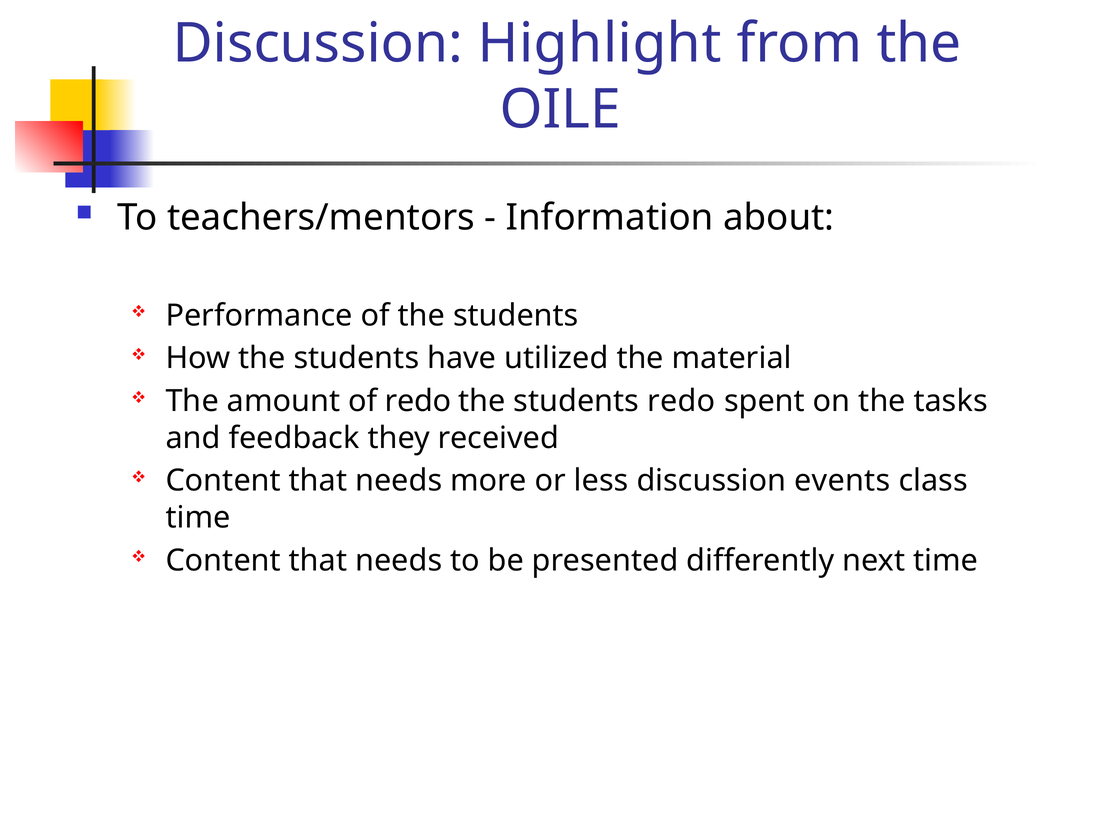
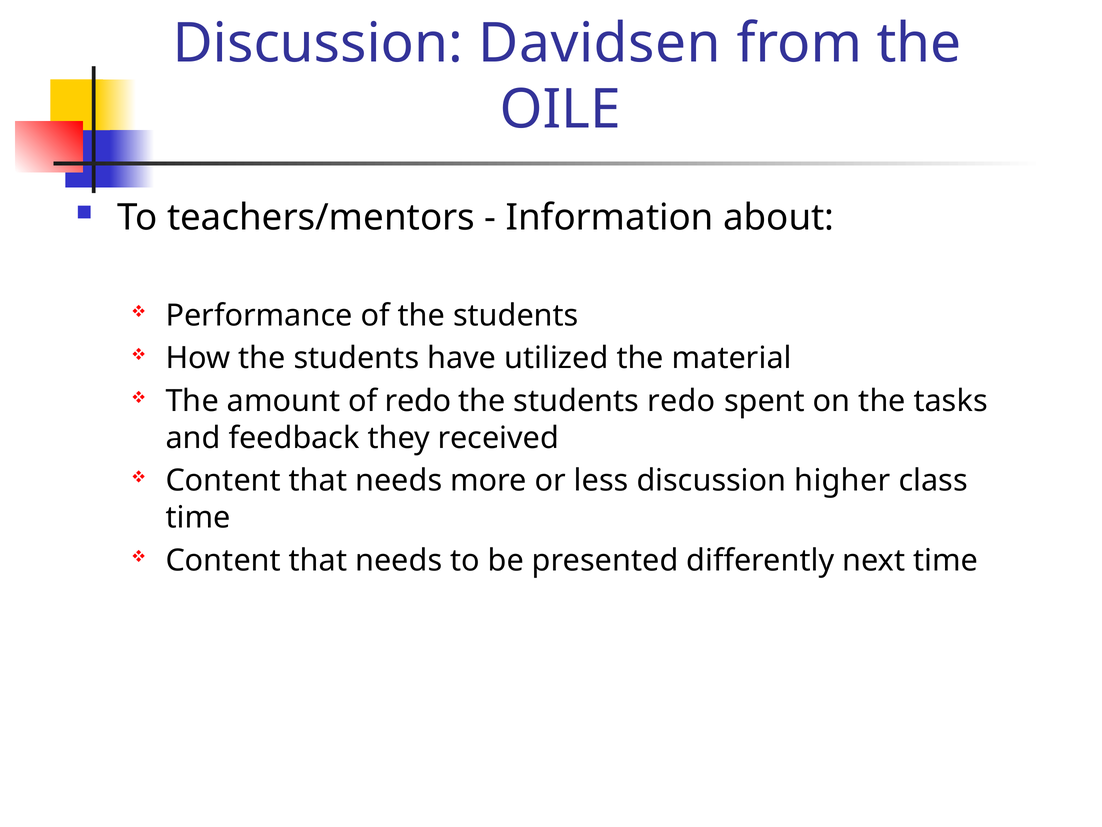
Highlight: Highlight -> Davidsen
events: events -> higher
